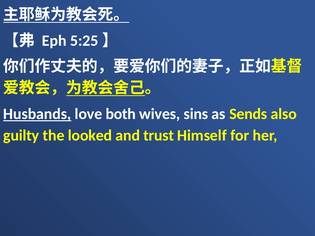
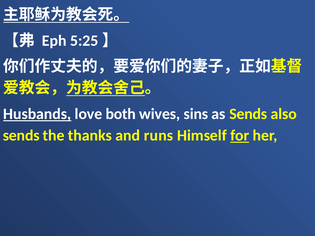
guilty at (21, 136): guilty -> sends
looked: looked -> thanks
trust: trust -> runs
for underline: none -> present
